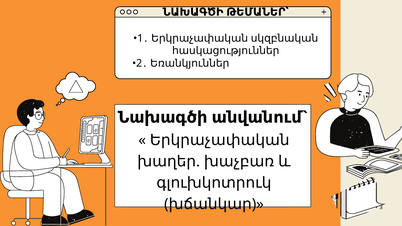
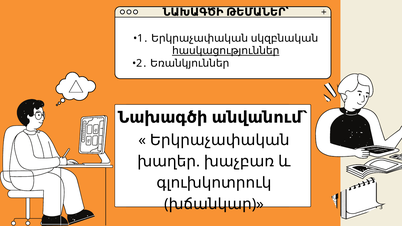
հասկացություններ underline: none -> present
